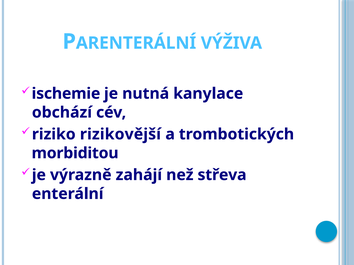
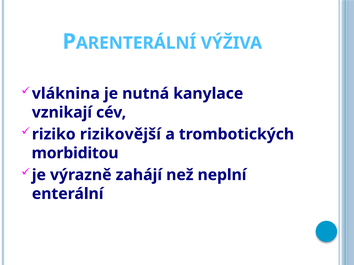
ischemie: ischemie -> vláknina
obchází: obchází -> vznikají
střeva: střeva -> neplní
